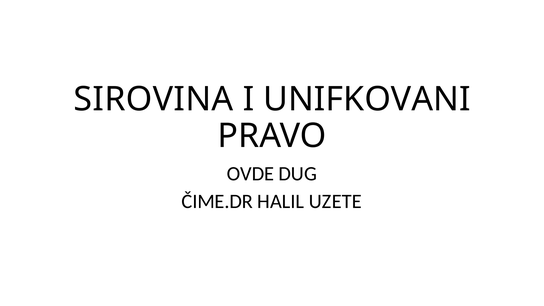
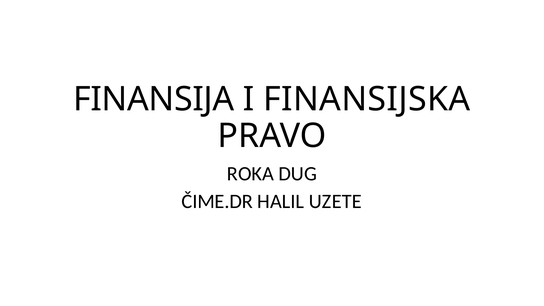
SIROVINA: SIROVINA -> FINANSIJA
UNIFKOVANI: UNIFKOVANI -> FINANSIJSKA
OVDE: OVDE -> ROKA
